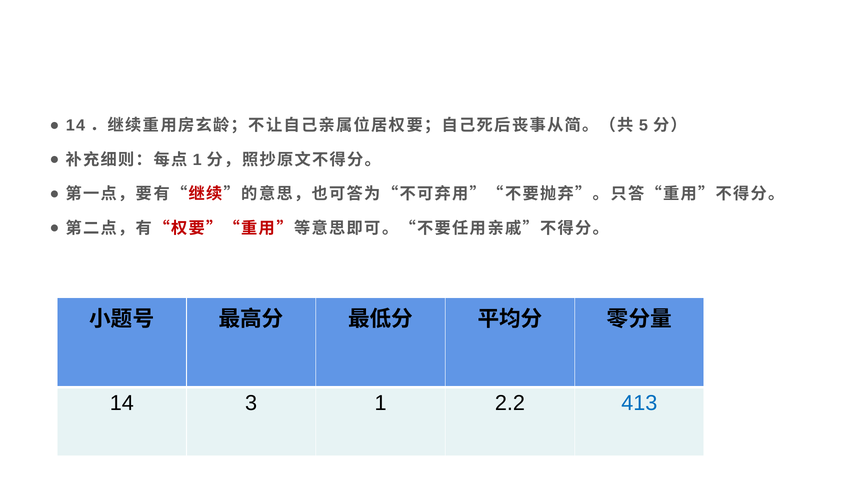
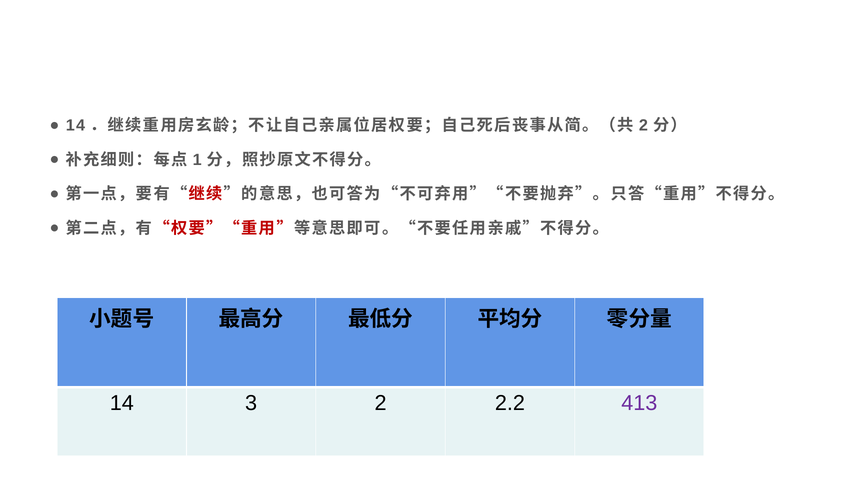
5 at (643, 126): 5 -> 2
3 1: 1 -> 2
413 colour: blue -> purple
